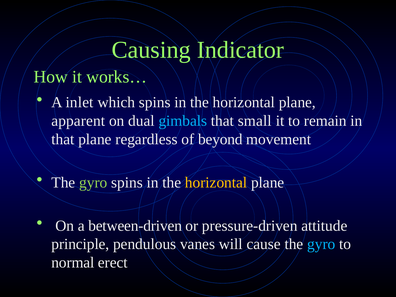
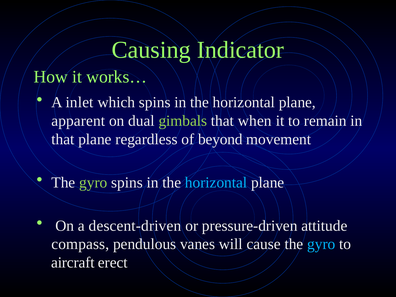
gimbals colour: light blue -> light green
small: small -> when
horizontal at (216, 183) colour: yellow -> light blue
between-driven: between-driven -> descent-driven
principle: principle -> compass
normal: normal -> aircraft
